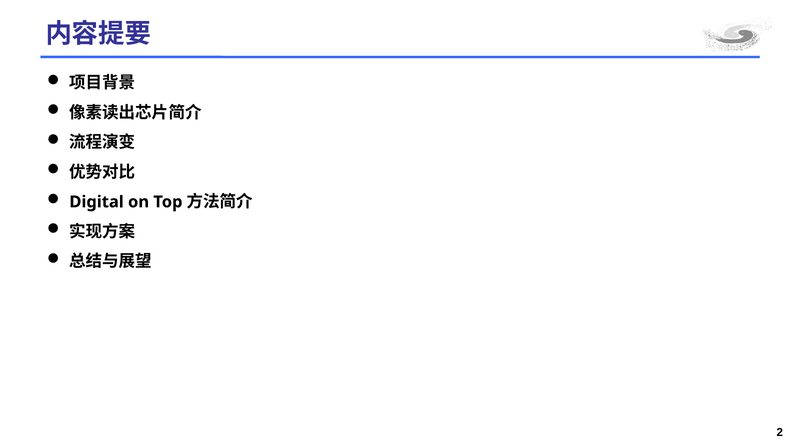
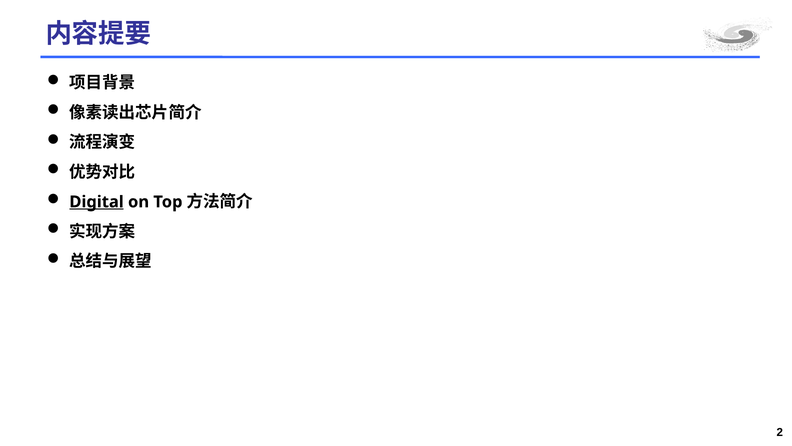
Digital underline: none -> present
